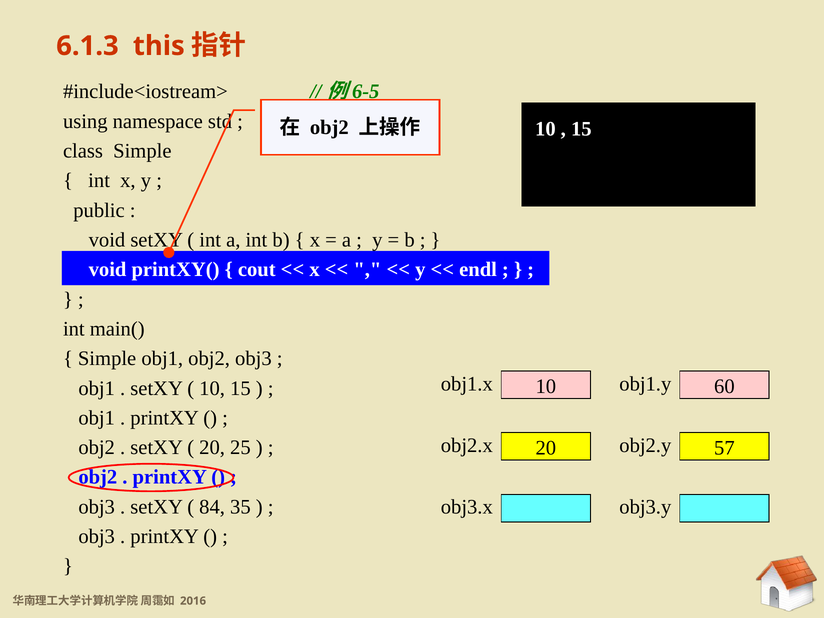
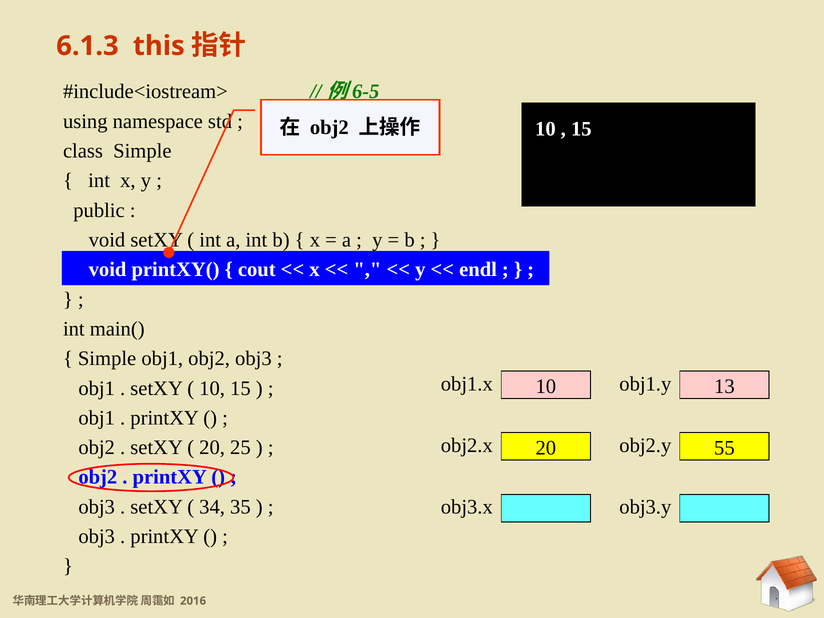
60: 60 -> 13
57: 57 -> 55
84: 84 -> 34
